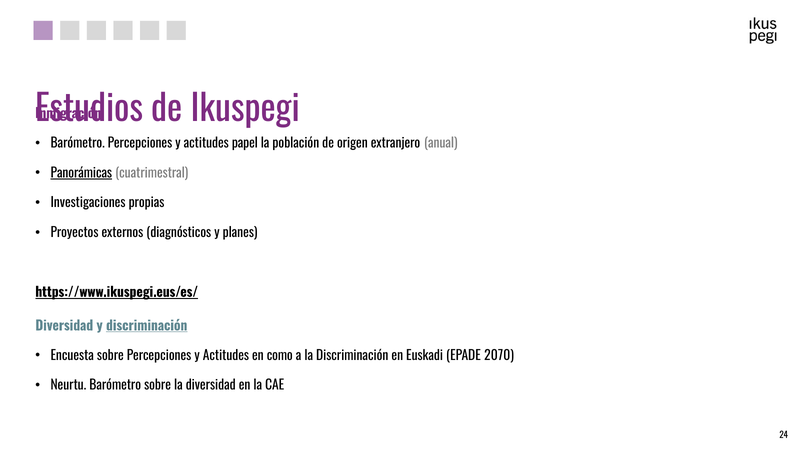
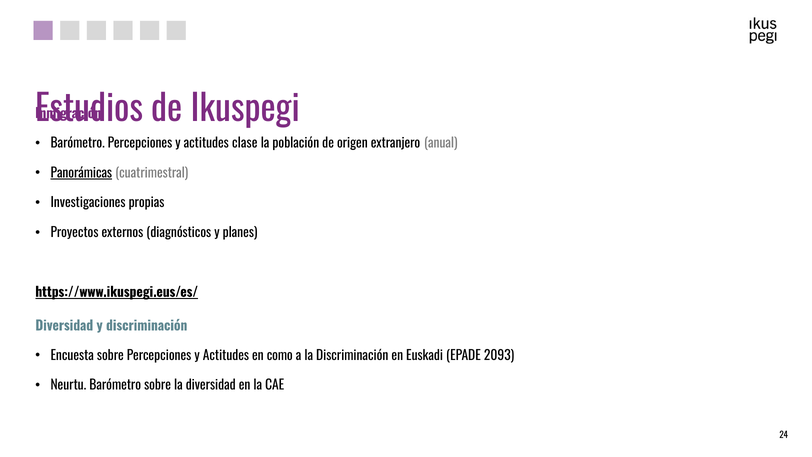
papel: papel -> clase
discriminación at (147, 326) underline: present -> none
2070: 2070 -> 2093
